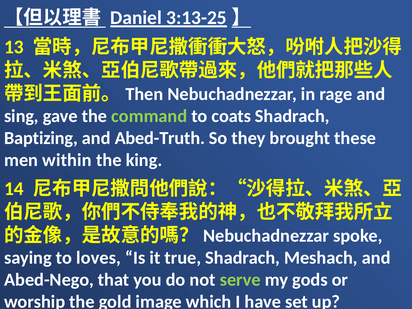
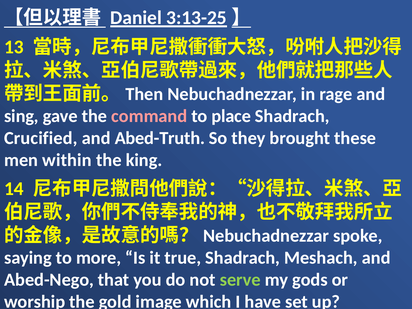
command colour: light green -> pink
coats: coats -> place
Baptizing: Baptizing -> Crucified
loves: loves -> more
